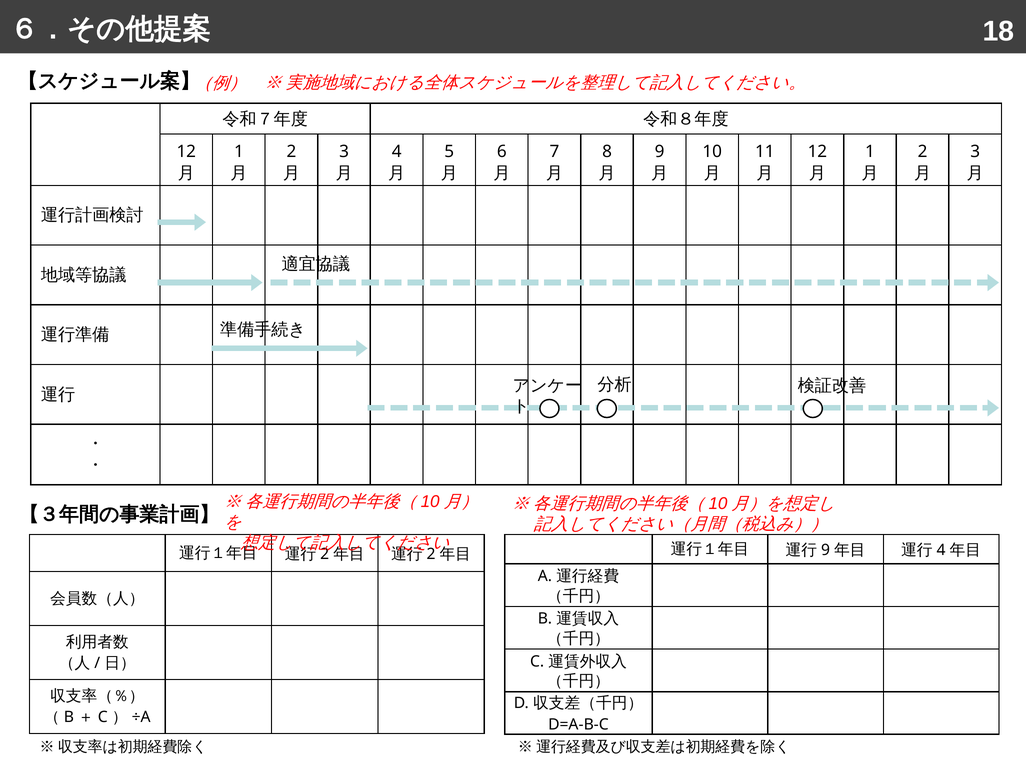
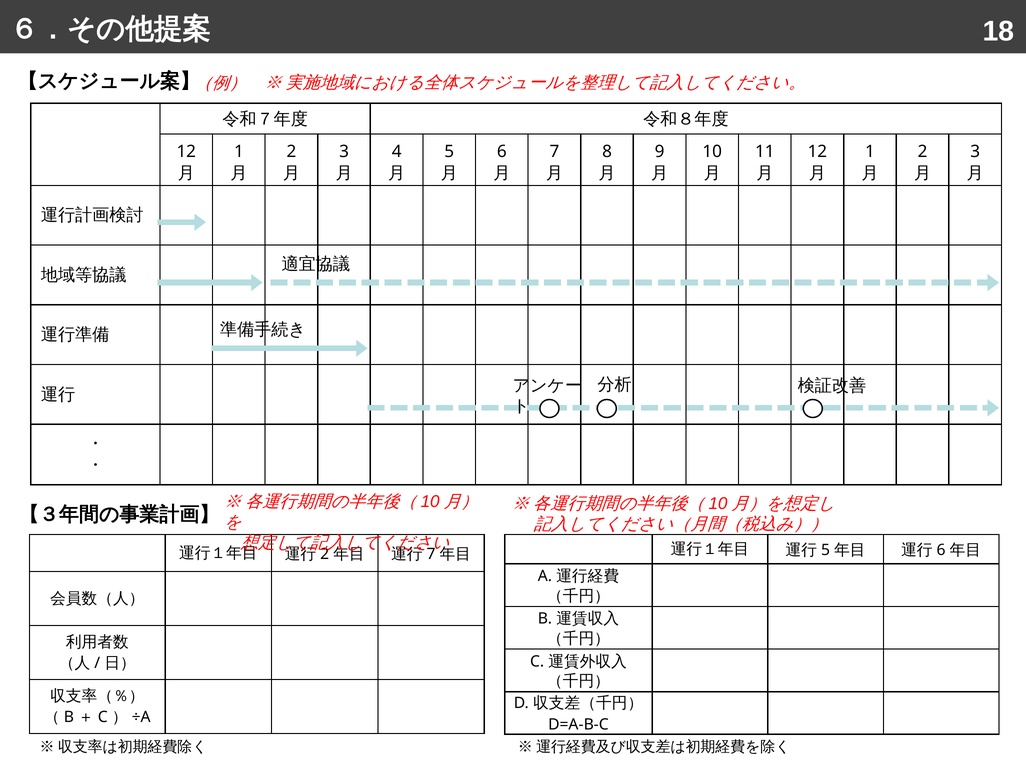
9 at (826, 550): 9 -> 5
4 at (941, 550): 4 -> 6
2 at (431, 554): 2 -> 7
